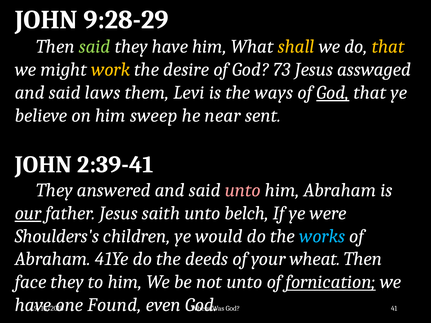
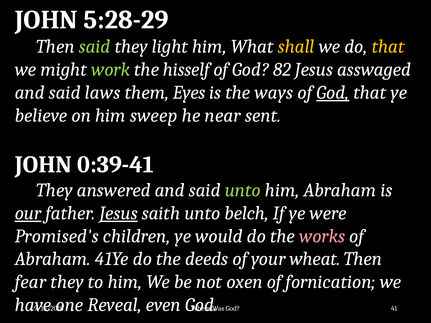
9:28-29: 9:28-29 -> 5:28-29
they have: have -> light
work colour: yellow -> light green
desire: desire -> hisself
73: 73 -> 82
Levi: Levi -> Eyes
2:39-41: 2:39-41 -> 0:39-41
unto at (243, 190) colour: pink -> light green
Jesus at (119, 213) underline: none -> present
Shoulders's: Shoulders's -> Promised's
works colour: light blue -> pink
face: face -> fear
not unto: unto -> oxen
fornication underline: present -> none
Found: Found -> Reveal
